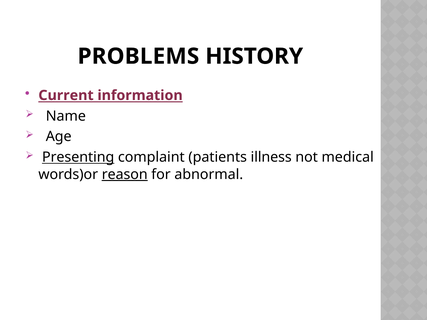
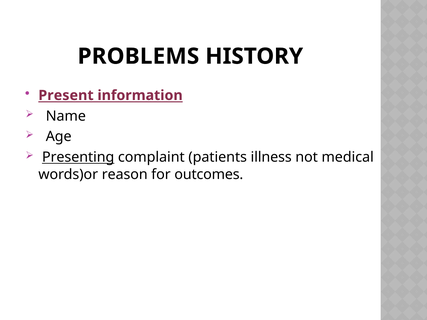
Current: Current -> Present
reason underline: present -> none
abnormal: abnormal -> outcomes
